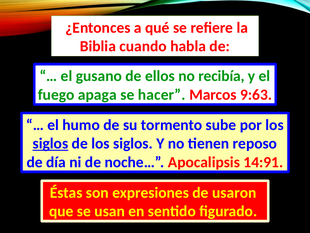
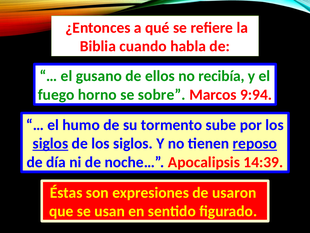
apaga: apaga -> horno
hacer: hacer -> sobre
9:63: 9:63 -> 9:94
reposo underline: none -> present
14:91: 14:91 -> 14:39
